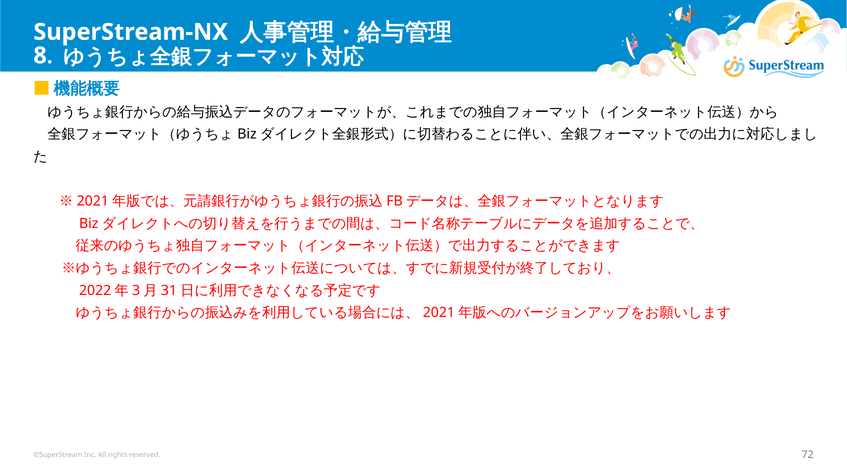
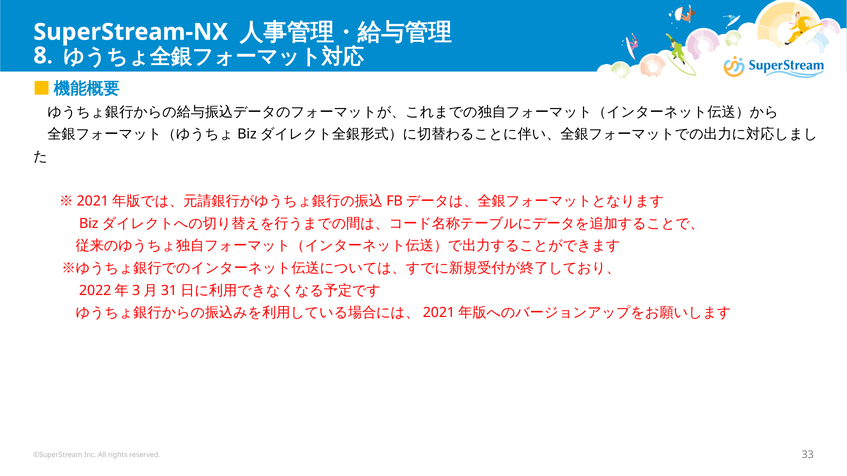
72: 72 -> 33
